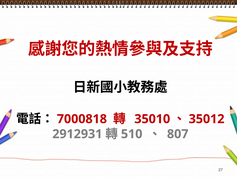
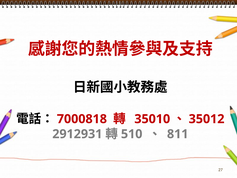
807: 807 -> 811
